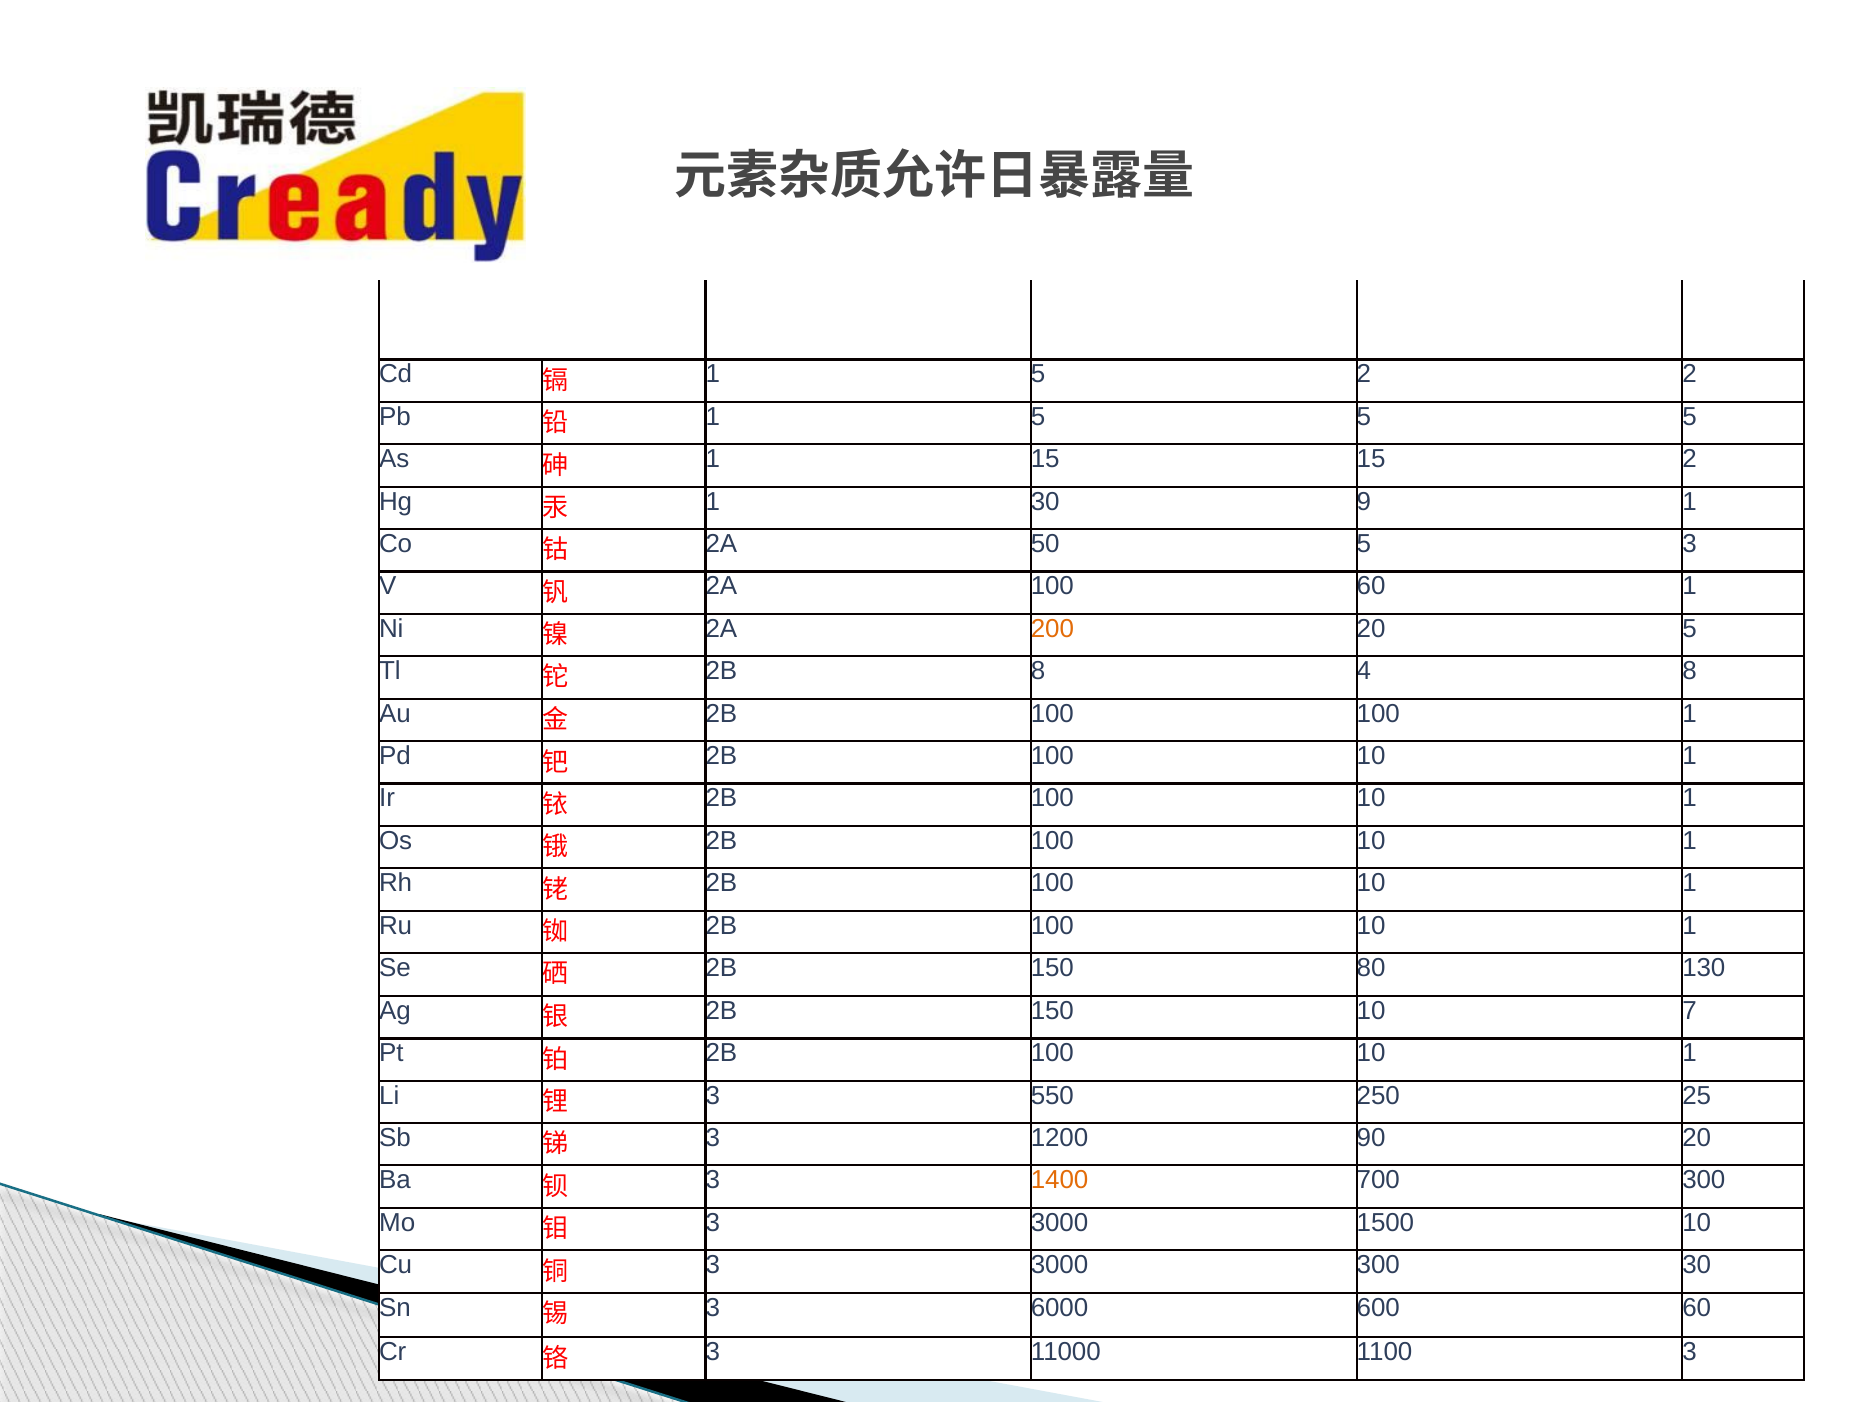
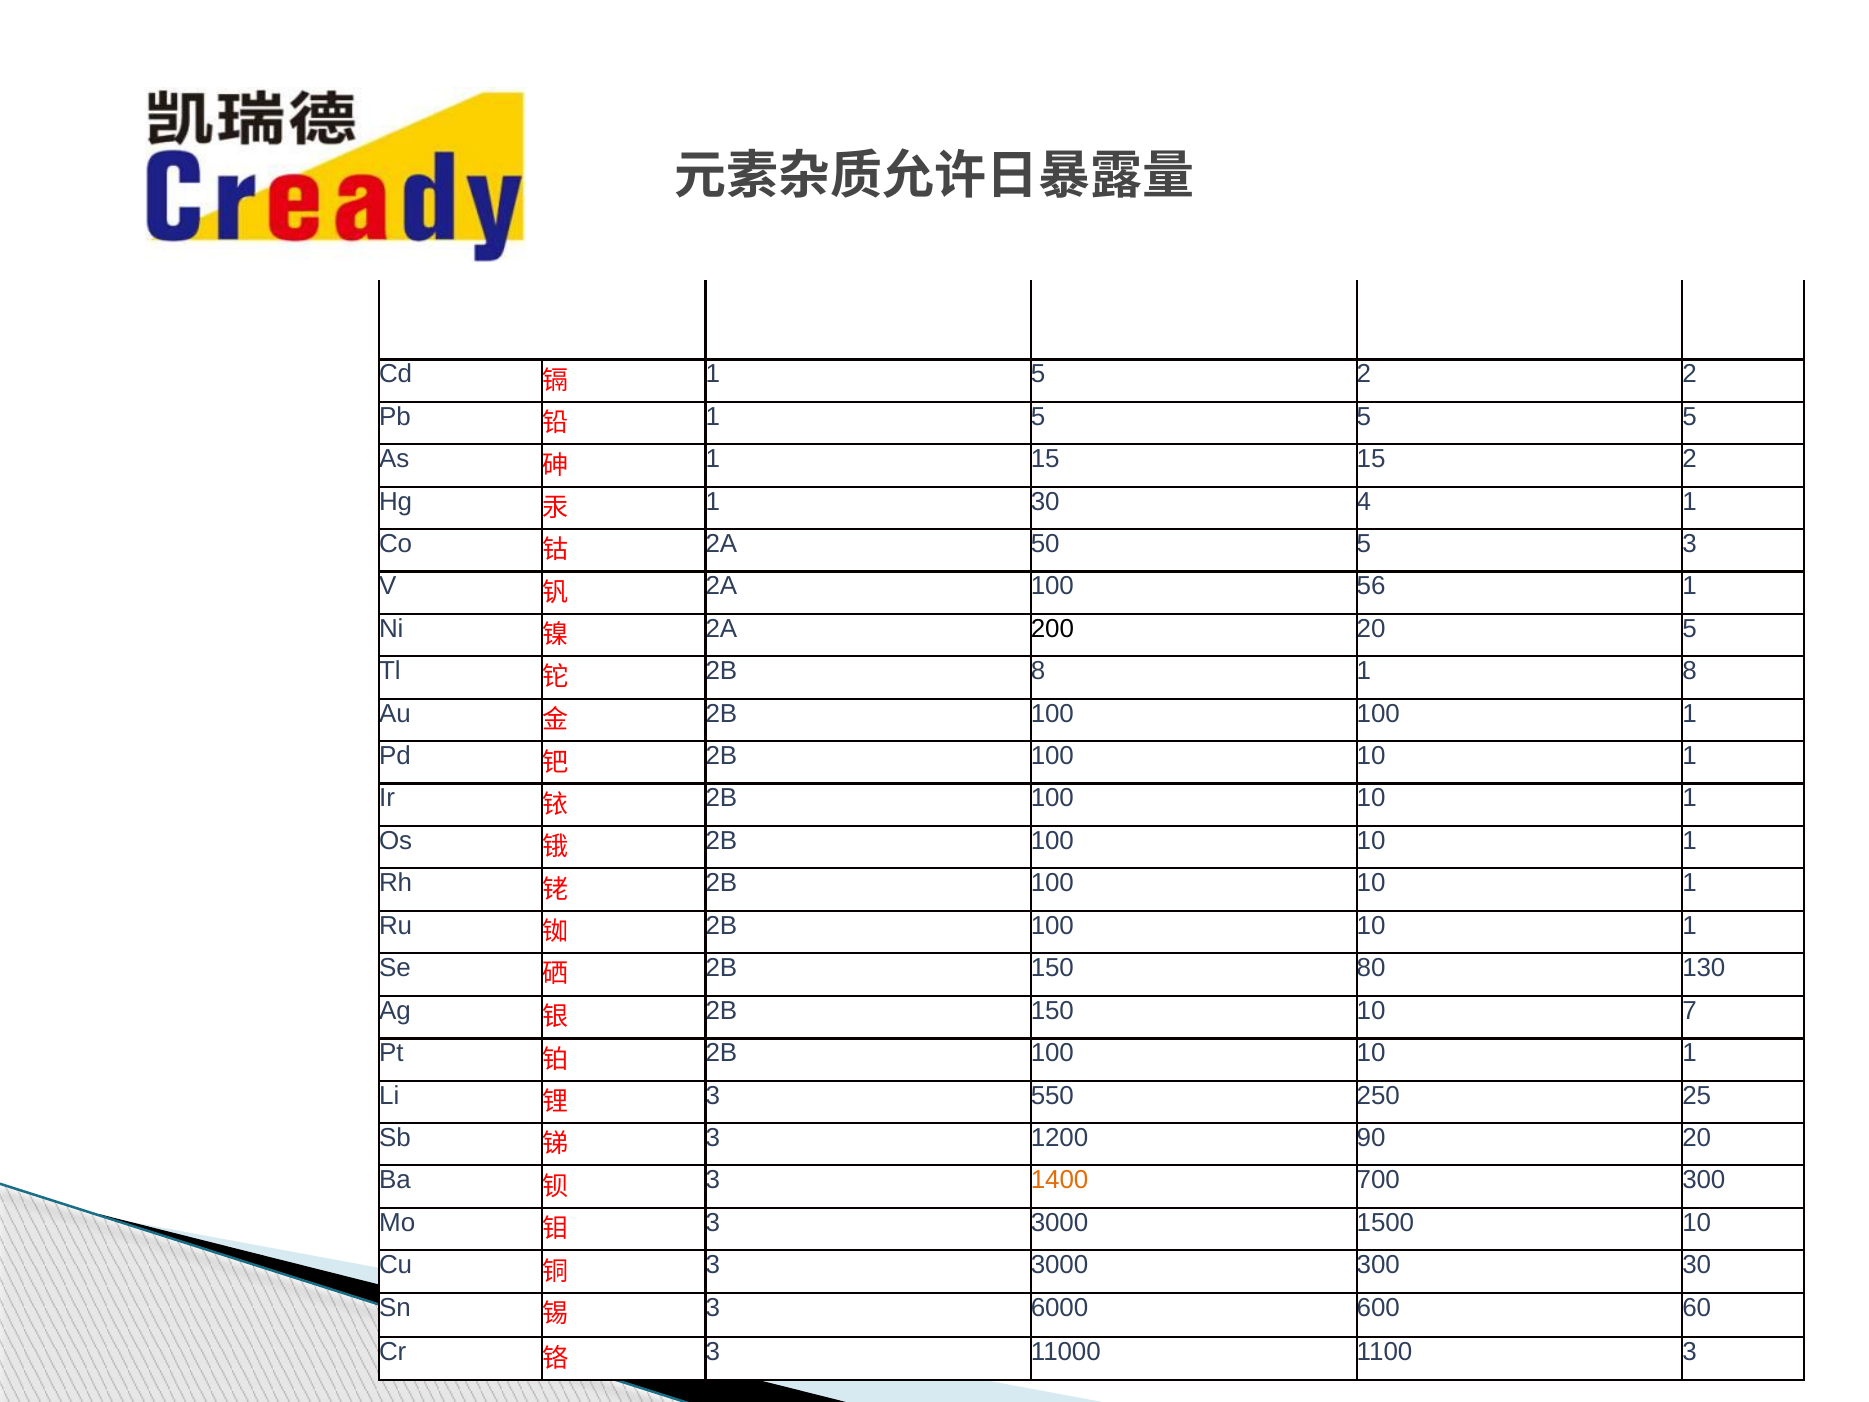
9: 9 -> 4
100 60: 60 -> 56
200 colour: orange -> black
8 4: 4 -> 1
